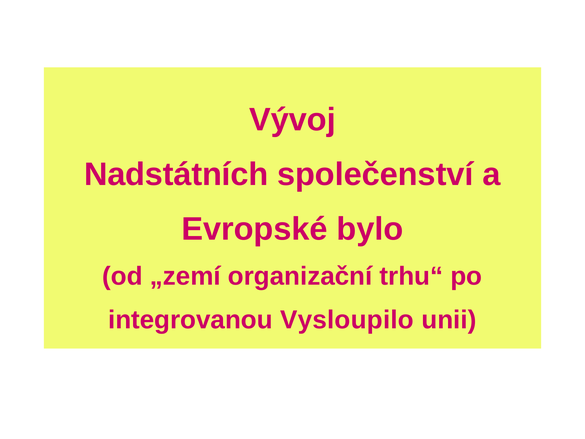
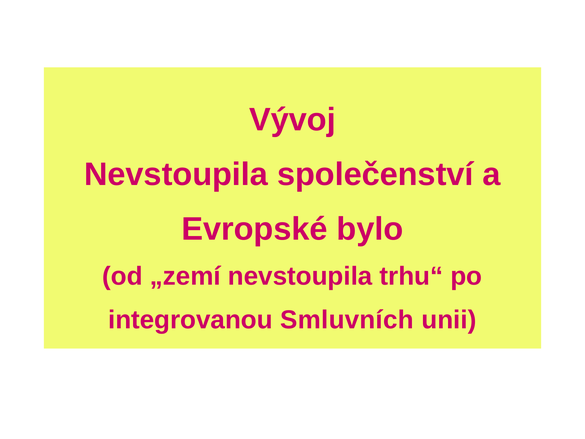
Nadstátních at (176, 174): Nadstátních -> Nevstoupila
„zemí organizační: organizační -> nevstoupila
Vysloupilo: Vysloupilo -> Smluvních
